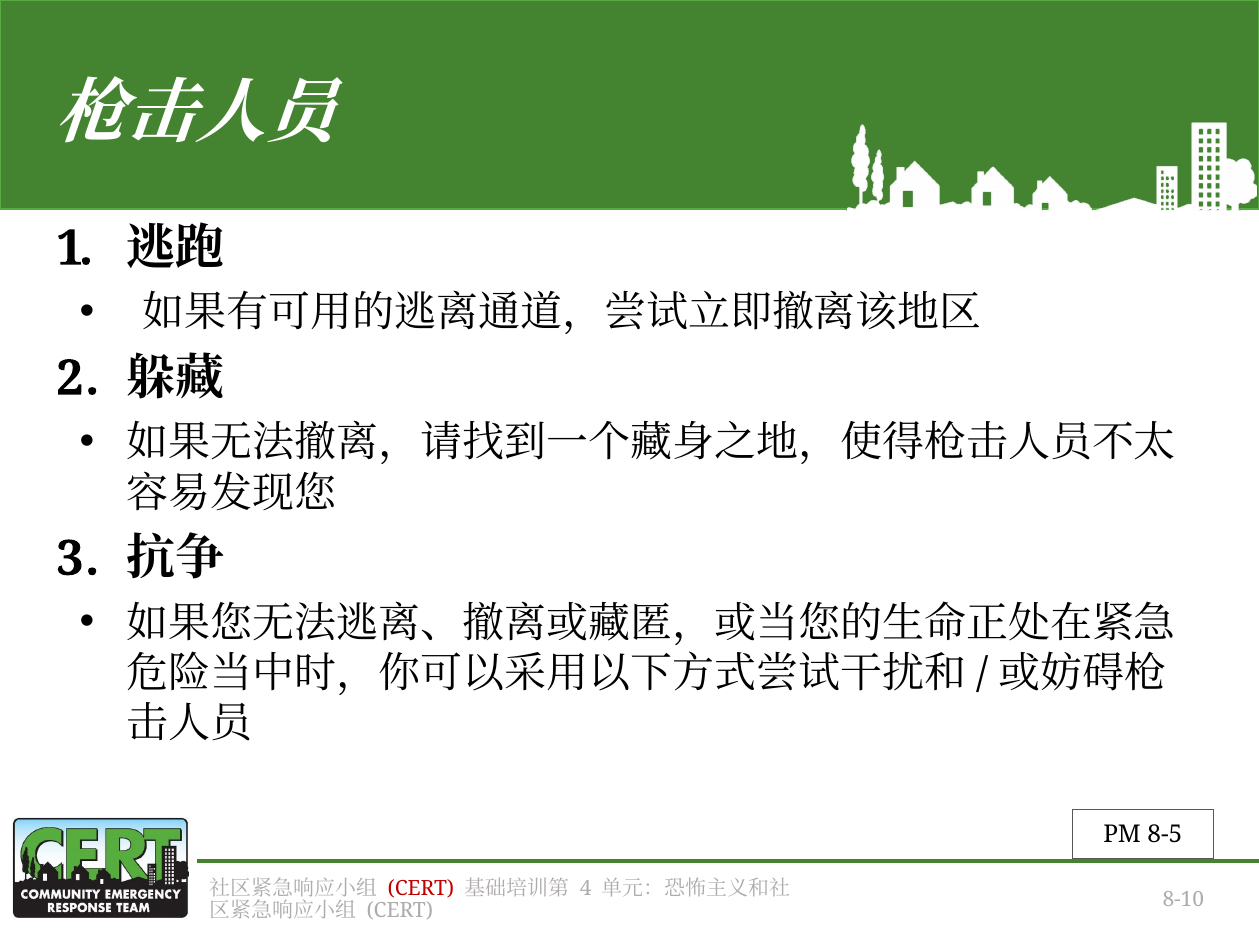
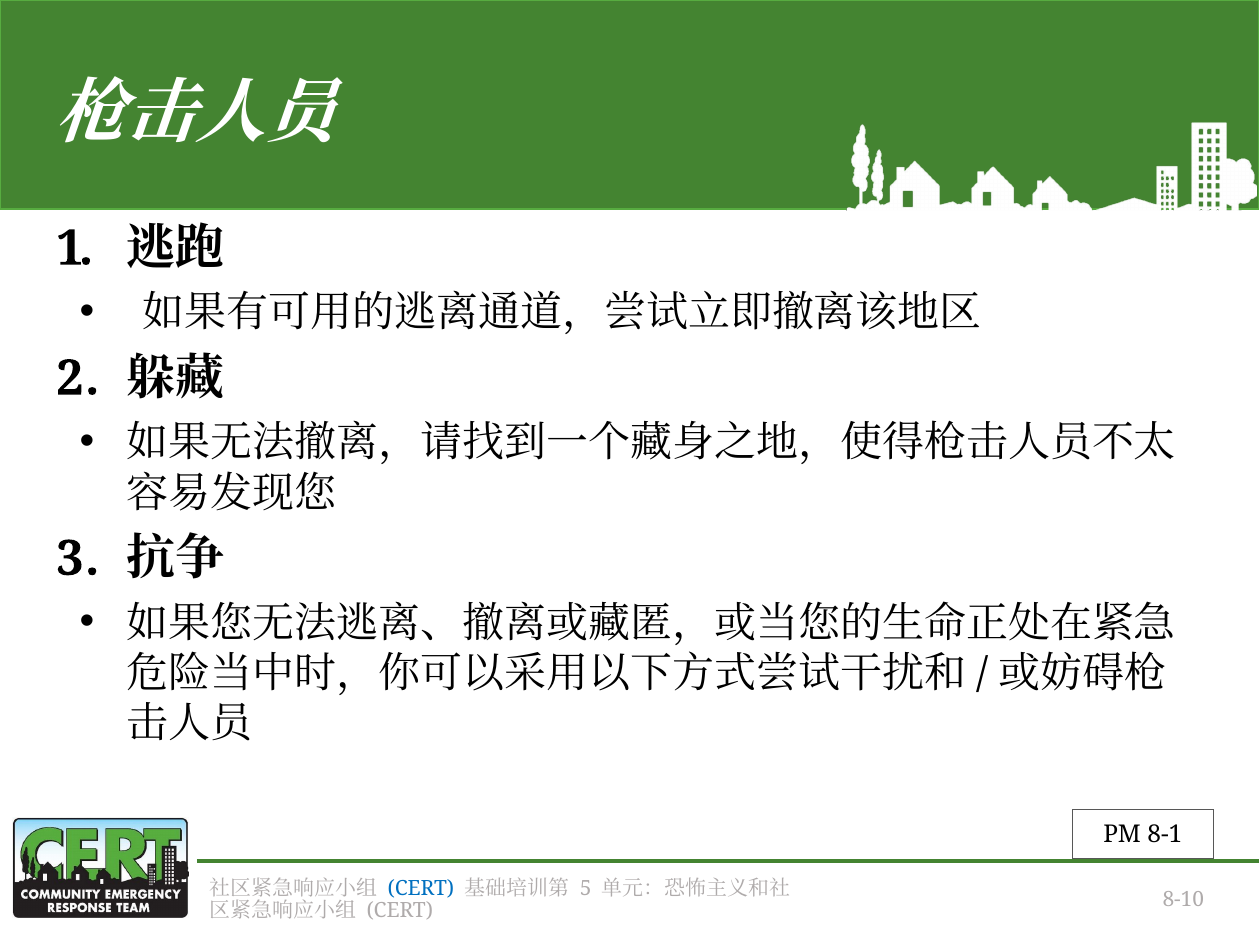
8-5: 8-5 -> 8-1
CERT at (421, 889) colour: red -> blue
4: 4 -> 5
